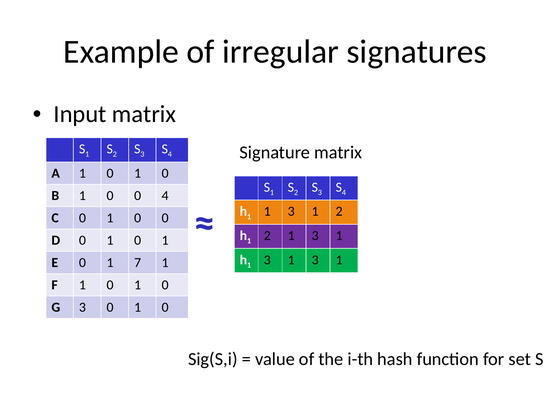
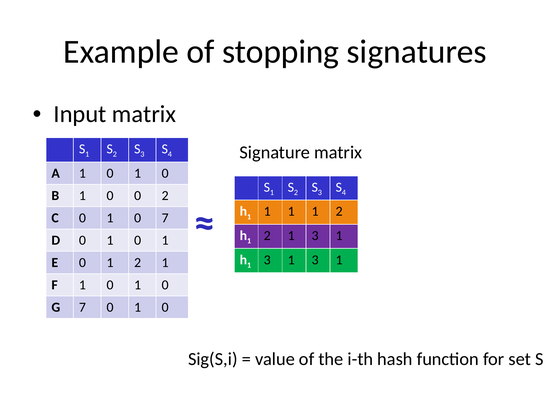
irregular: irregular -> stopping
0 4: 4 -> 2
3 at (291, 212): 3 -> 1
0 1 0 0: 0 -> 7
0 1 7: 7 -> 2
G 3: 3 -> 7
